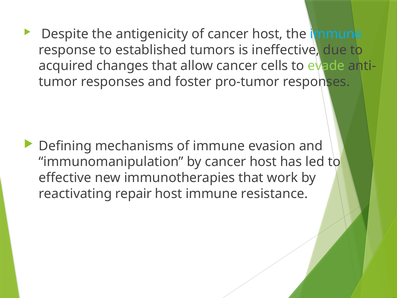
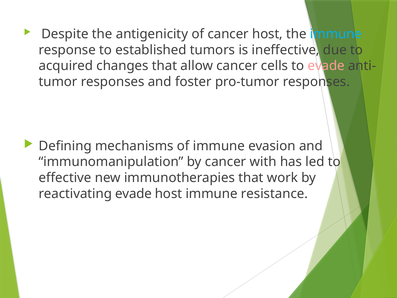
evade at (326, 66) colour: light green -> pink
by cancer host: host -> with
reactivating repair: repair -> evade
